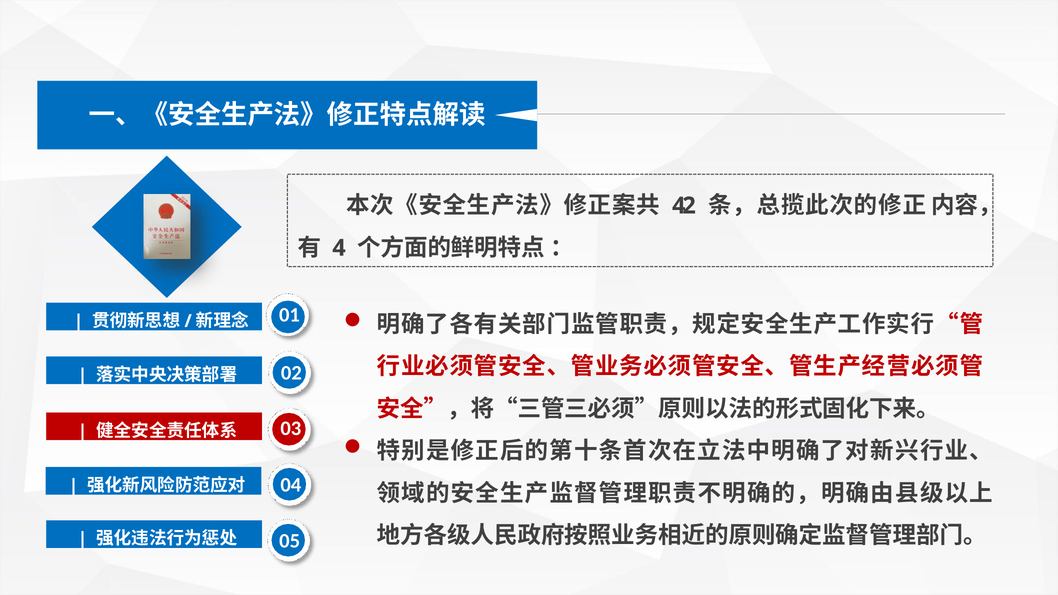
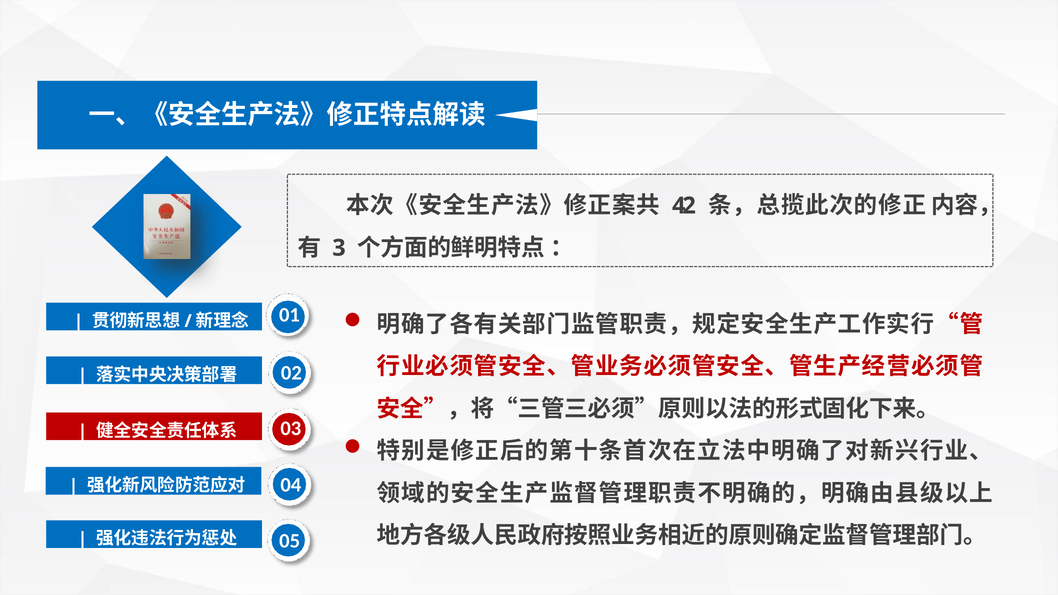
4: 4 -> 3
